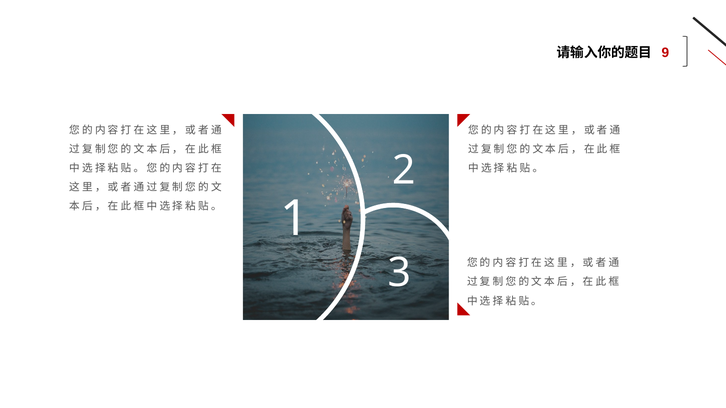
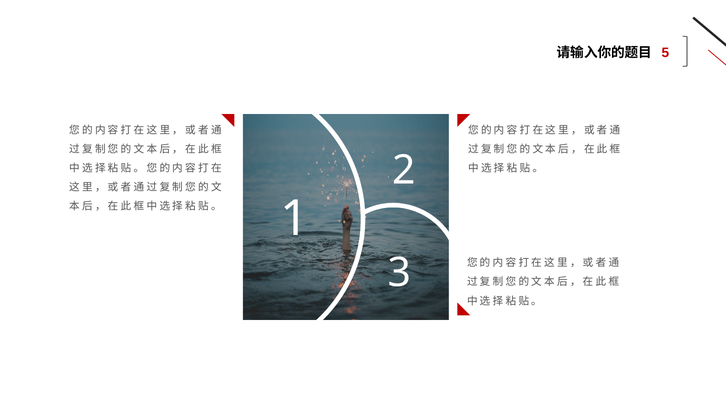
9: 9 -> 5
